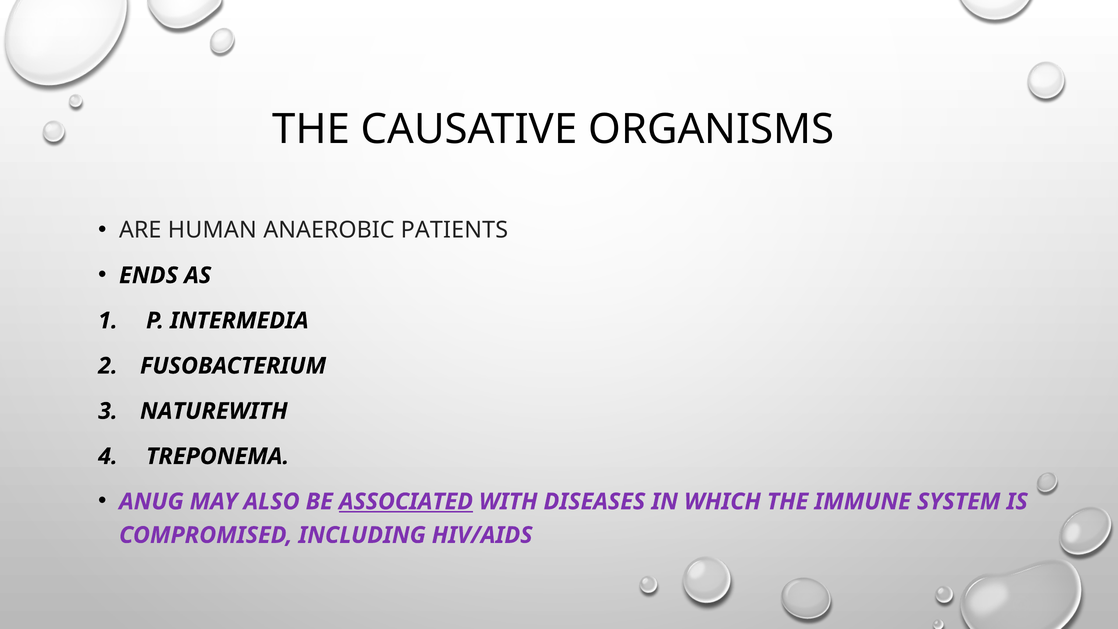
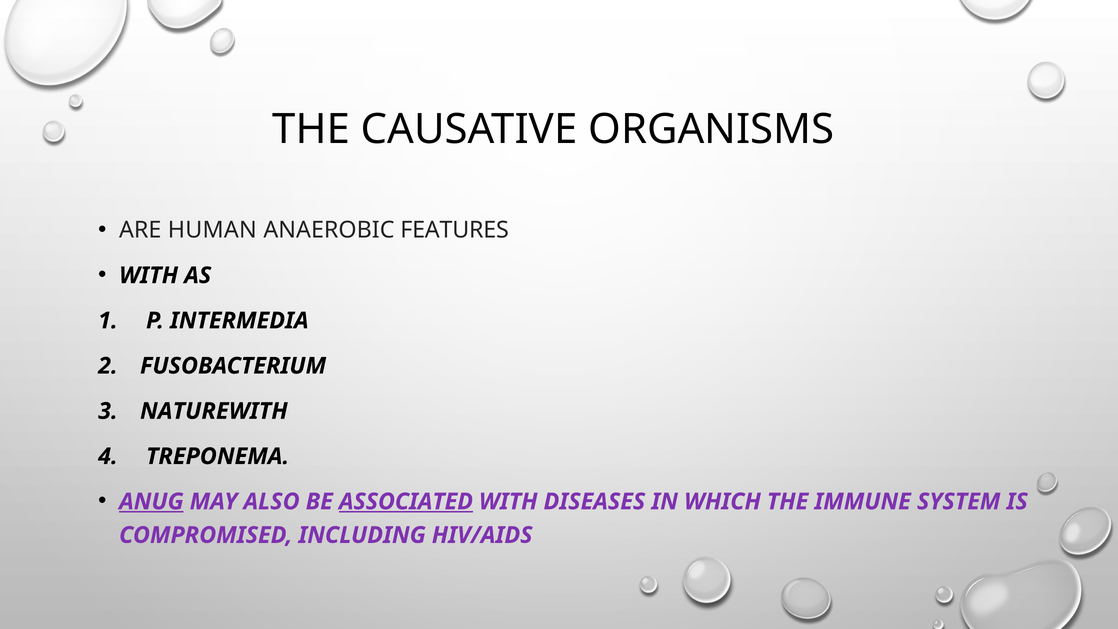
PATIENTS: PATIENTS -> FEATURES
ENDS at (149, 275): ENDS -> WITH
ANUG underline: none -> present
